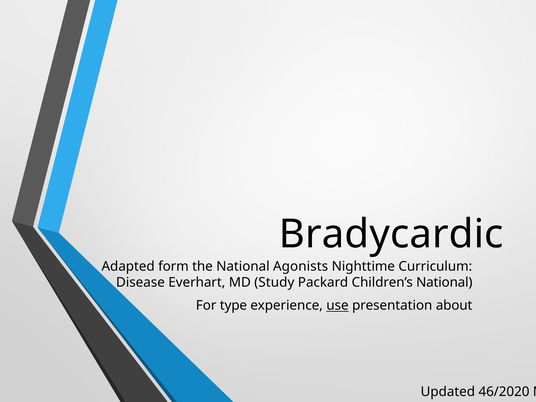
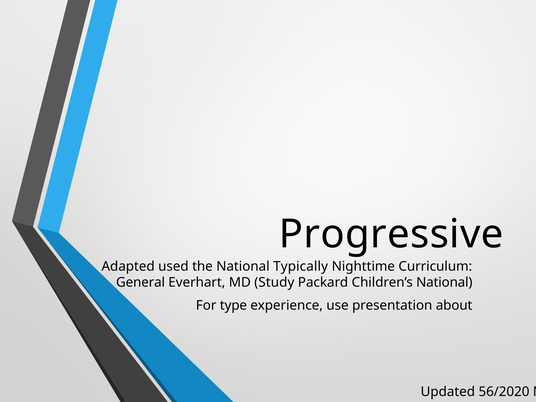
Bradycardic: Bradycardic -> Progressive
form: form -> used
Agonists: Agonists -> Typically
Disease: Disease -> General
use underline: present -> none
46/2020: 46/2020 -> 56/2020
